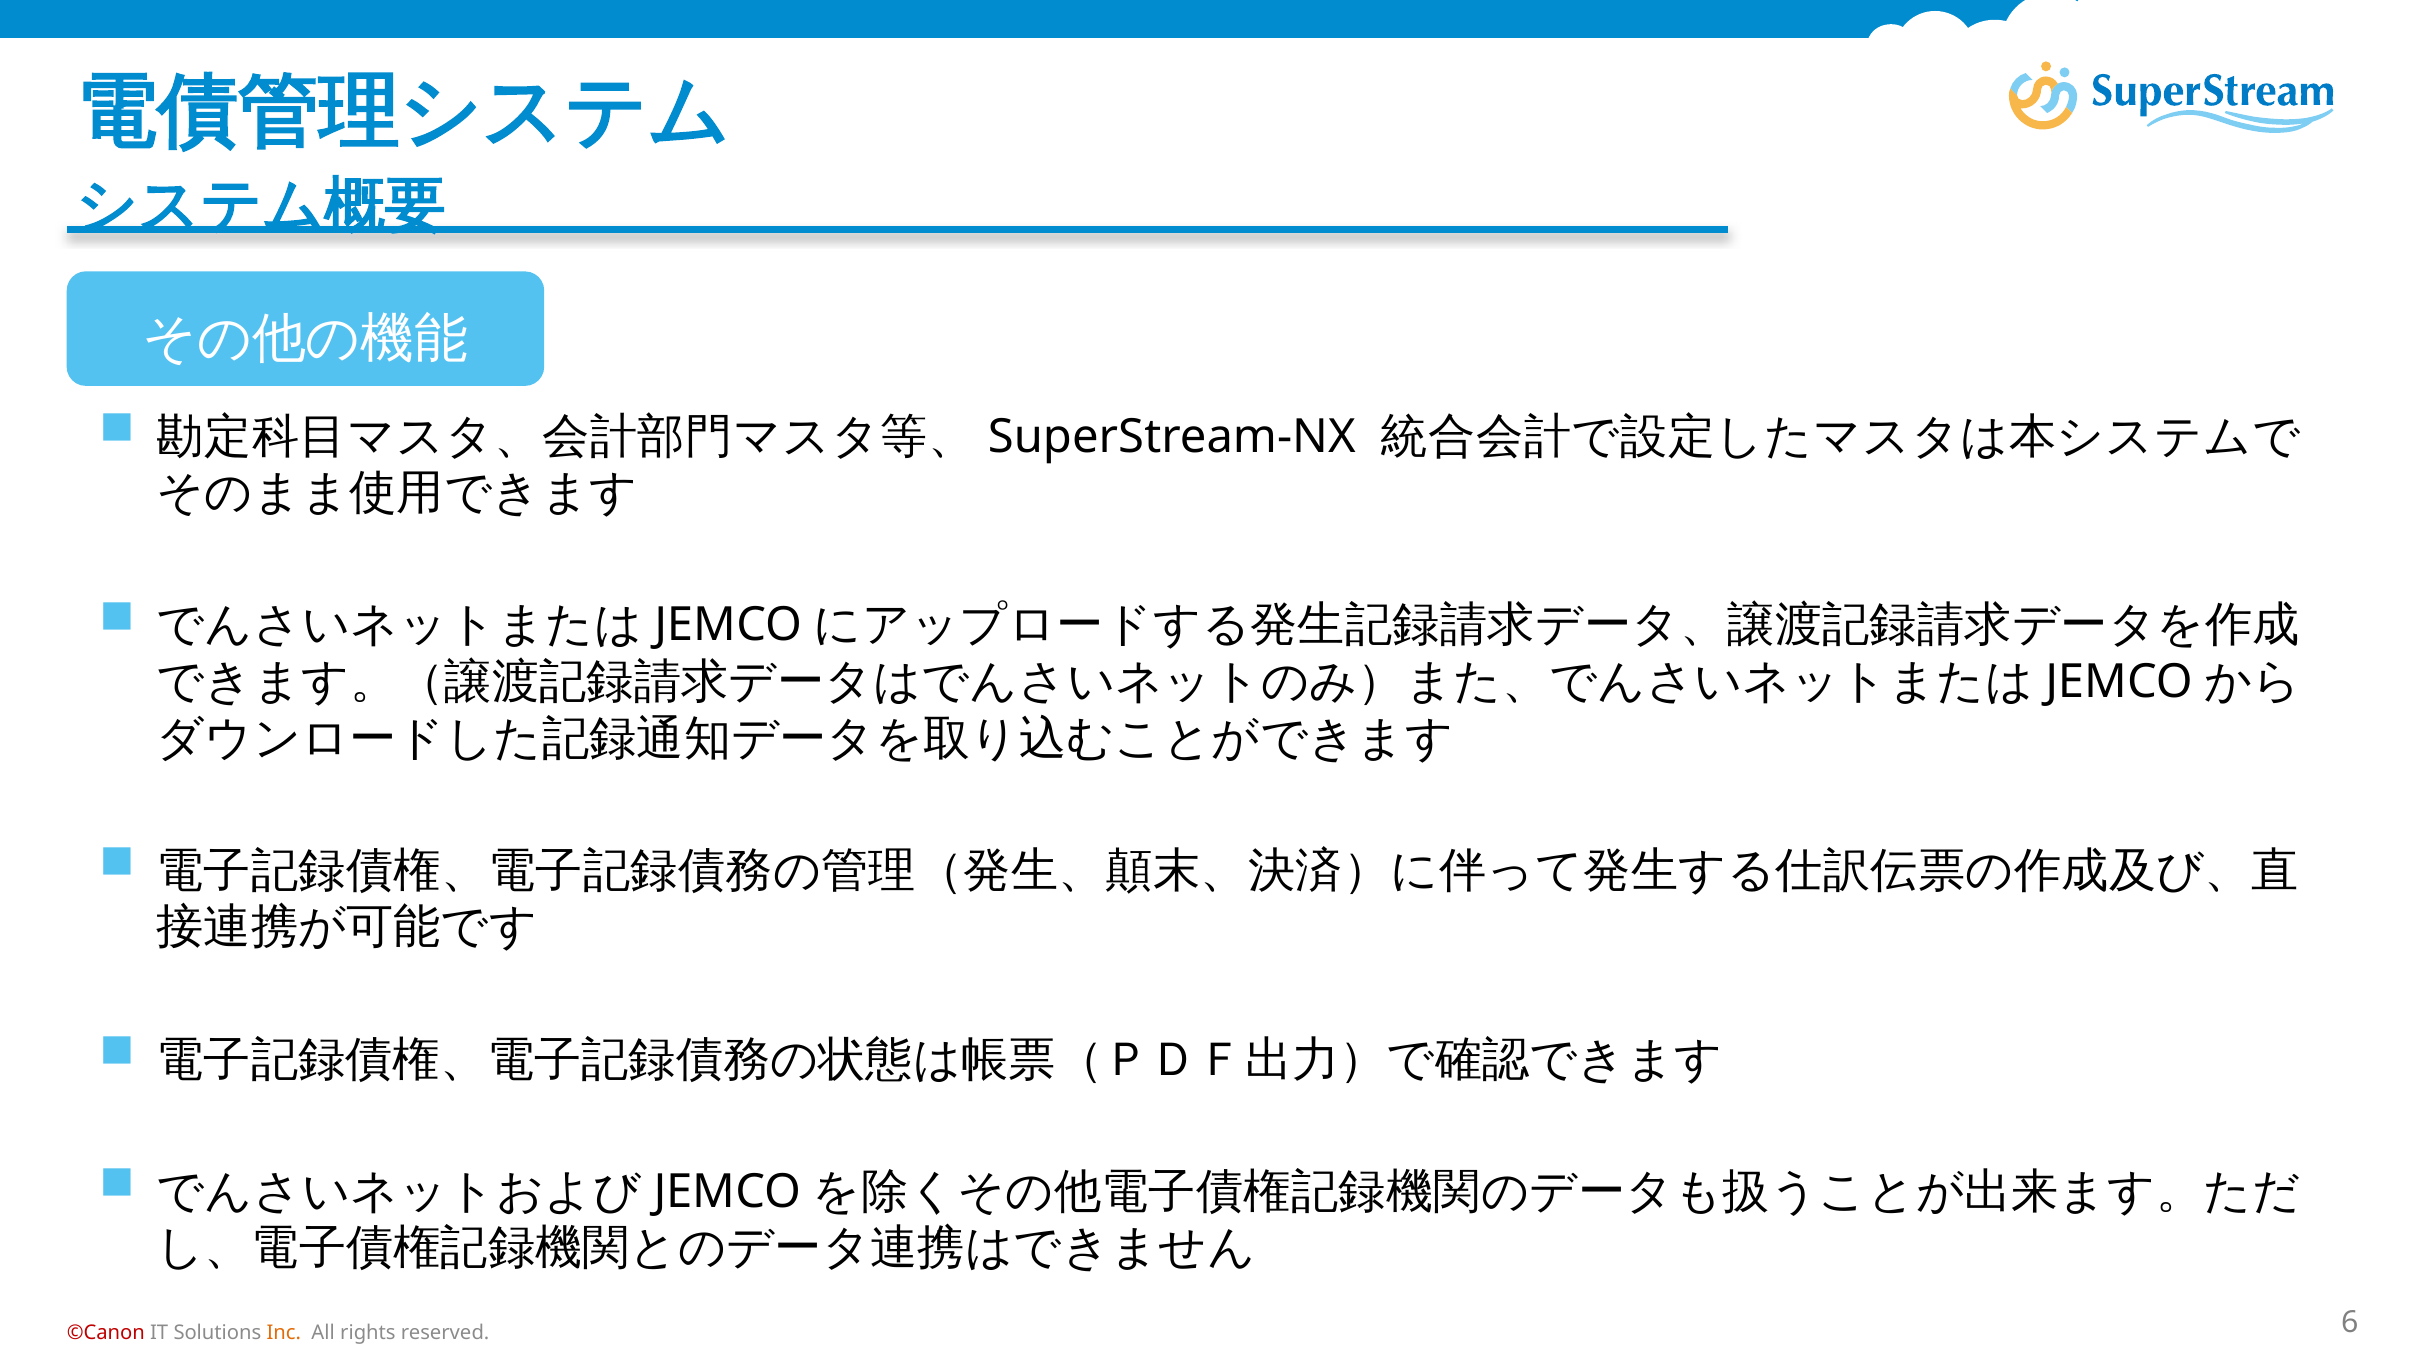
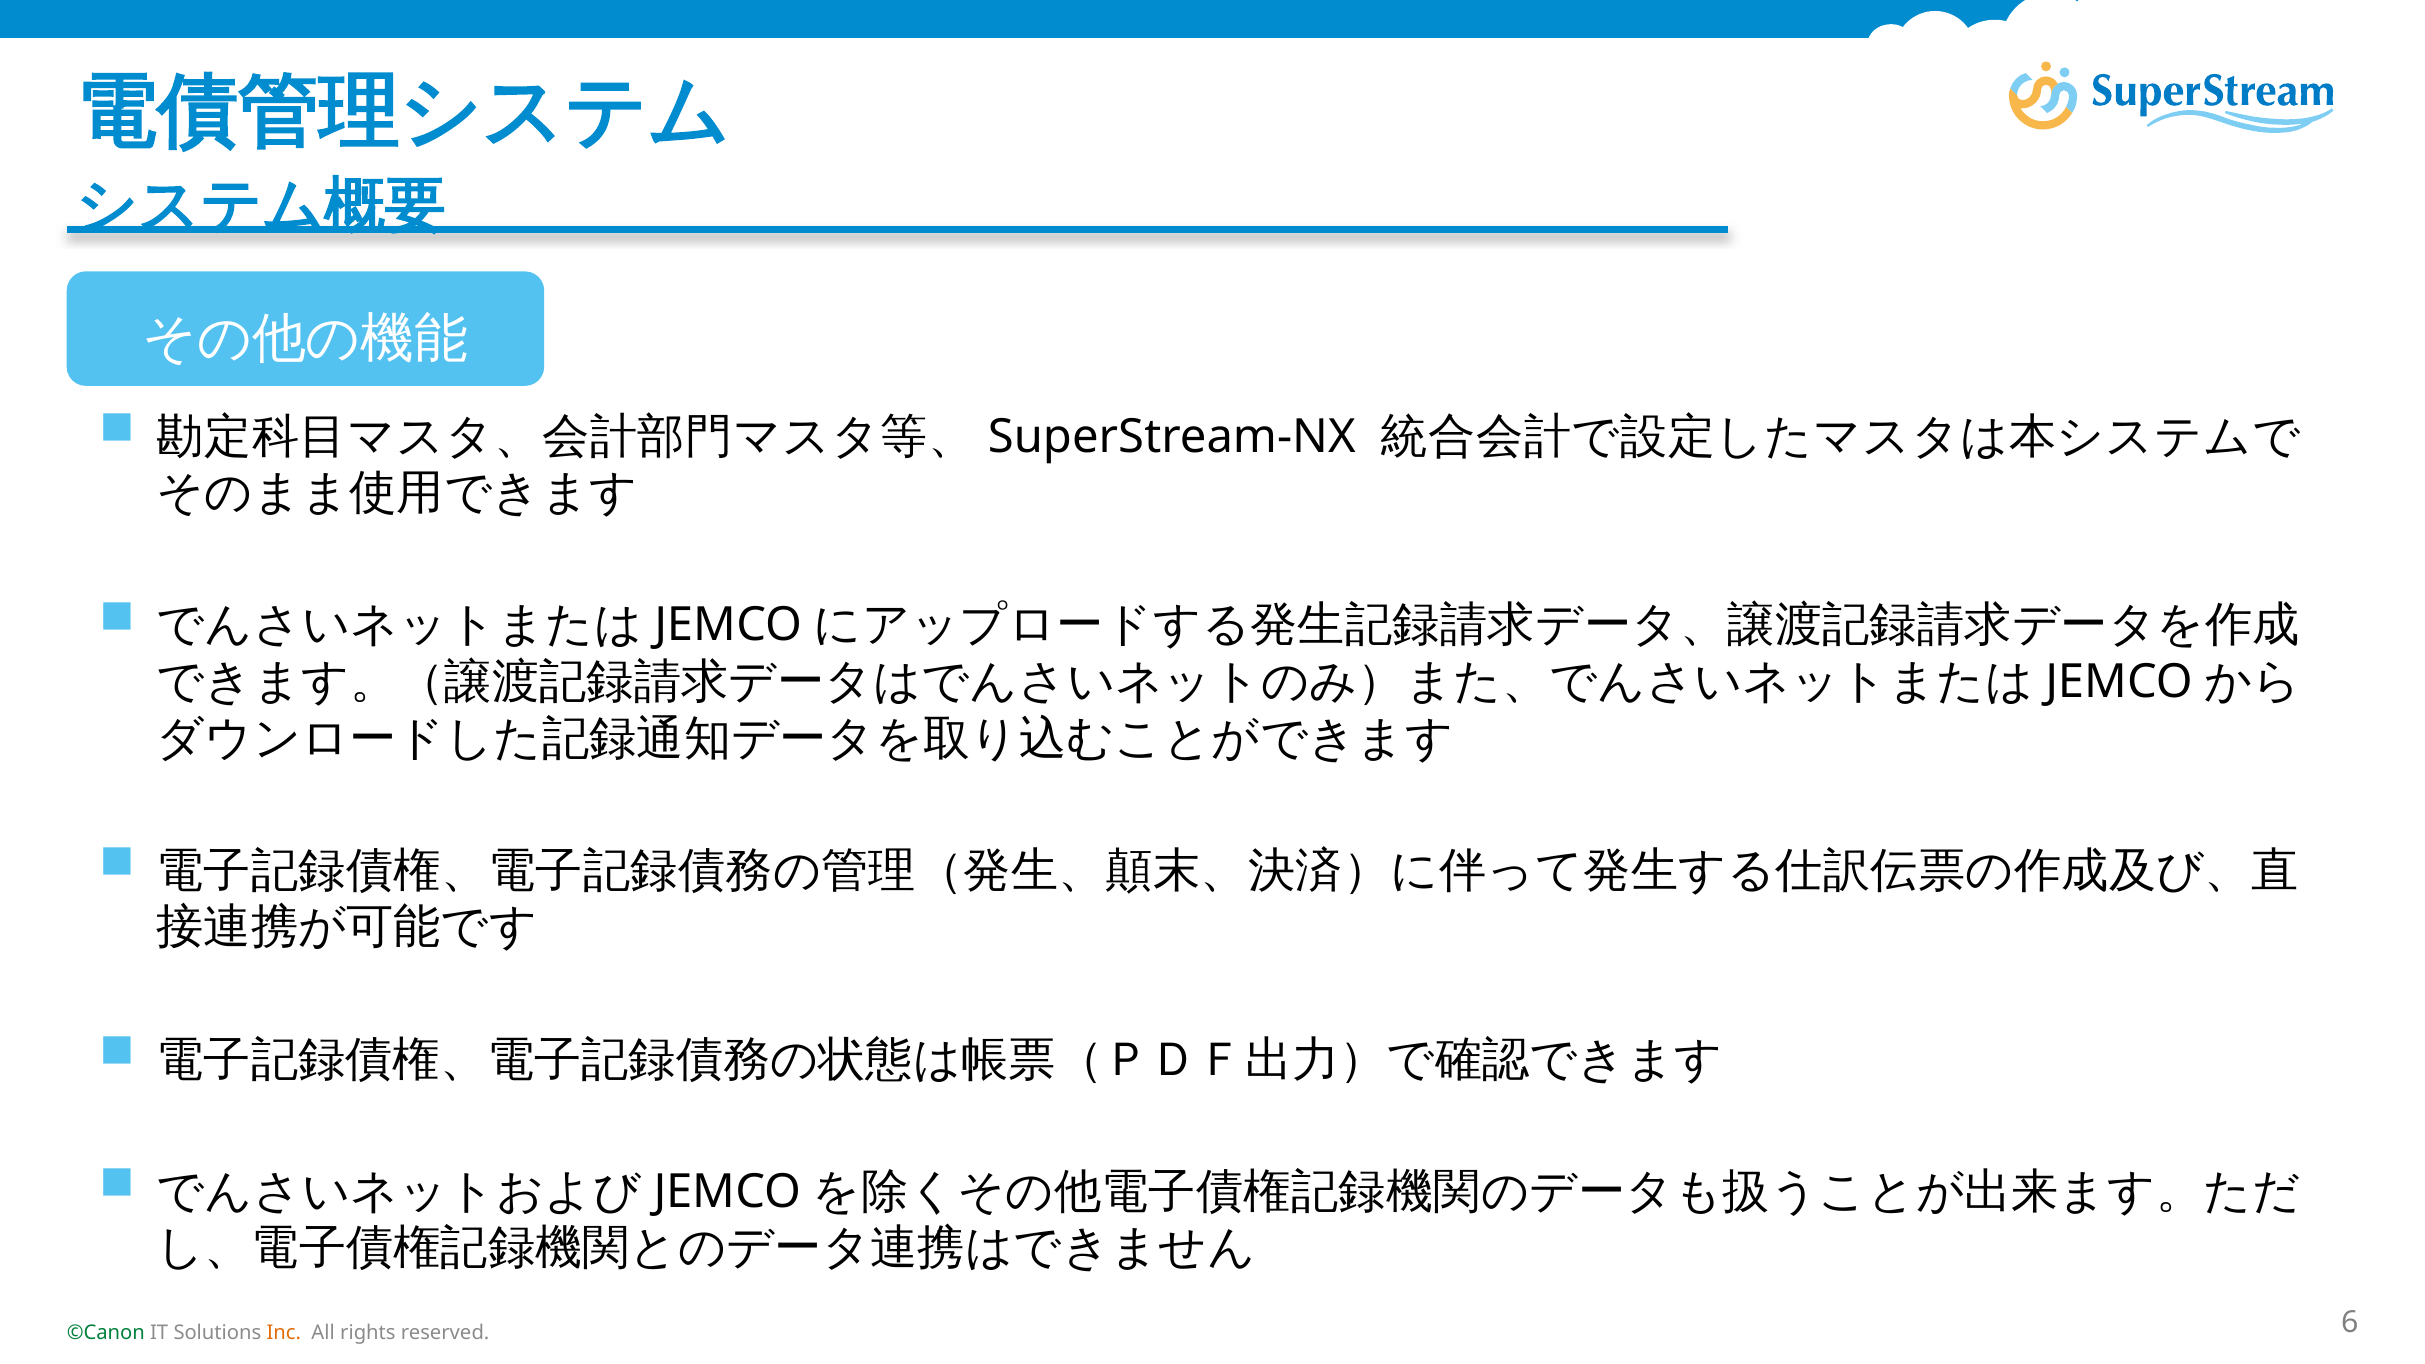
©Canon colour: red -> green
